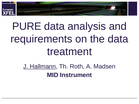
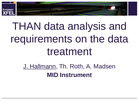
PURE: PURE -> THAN
